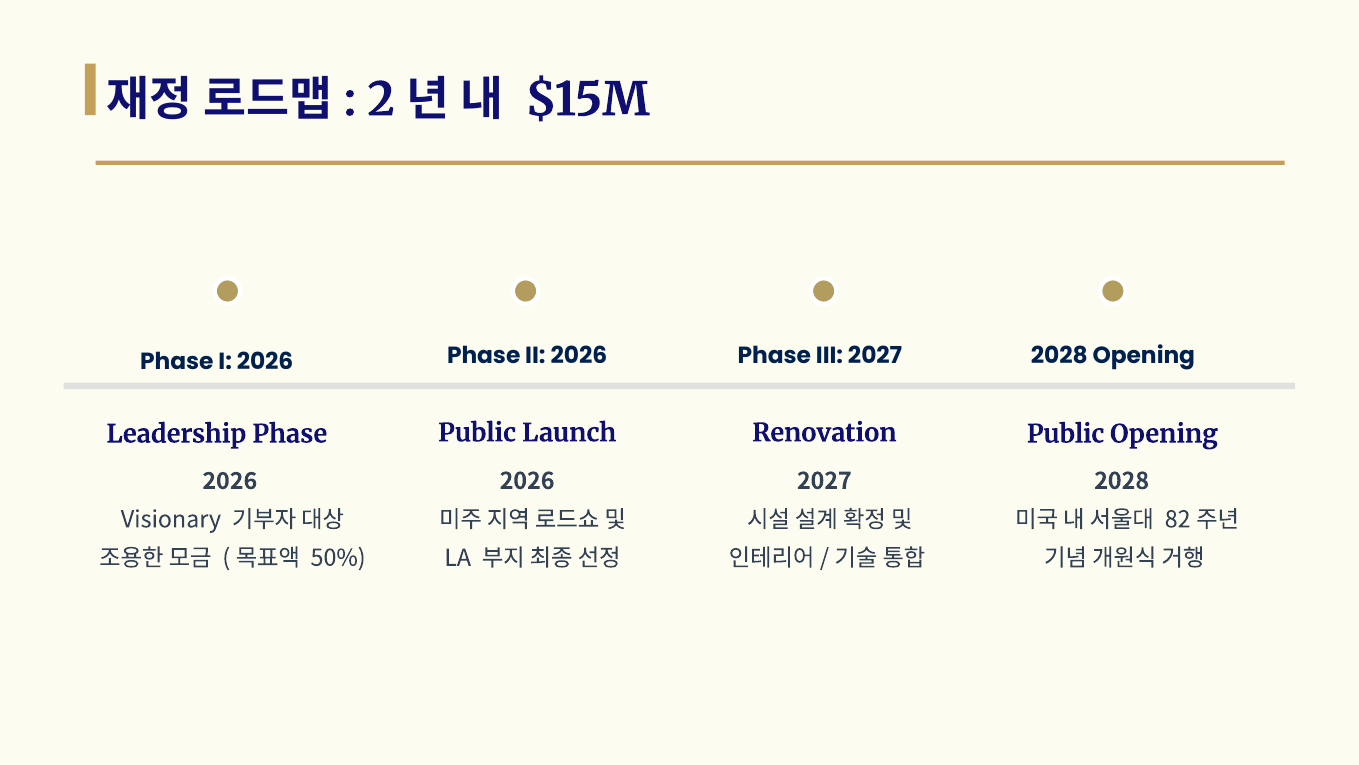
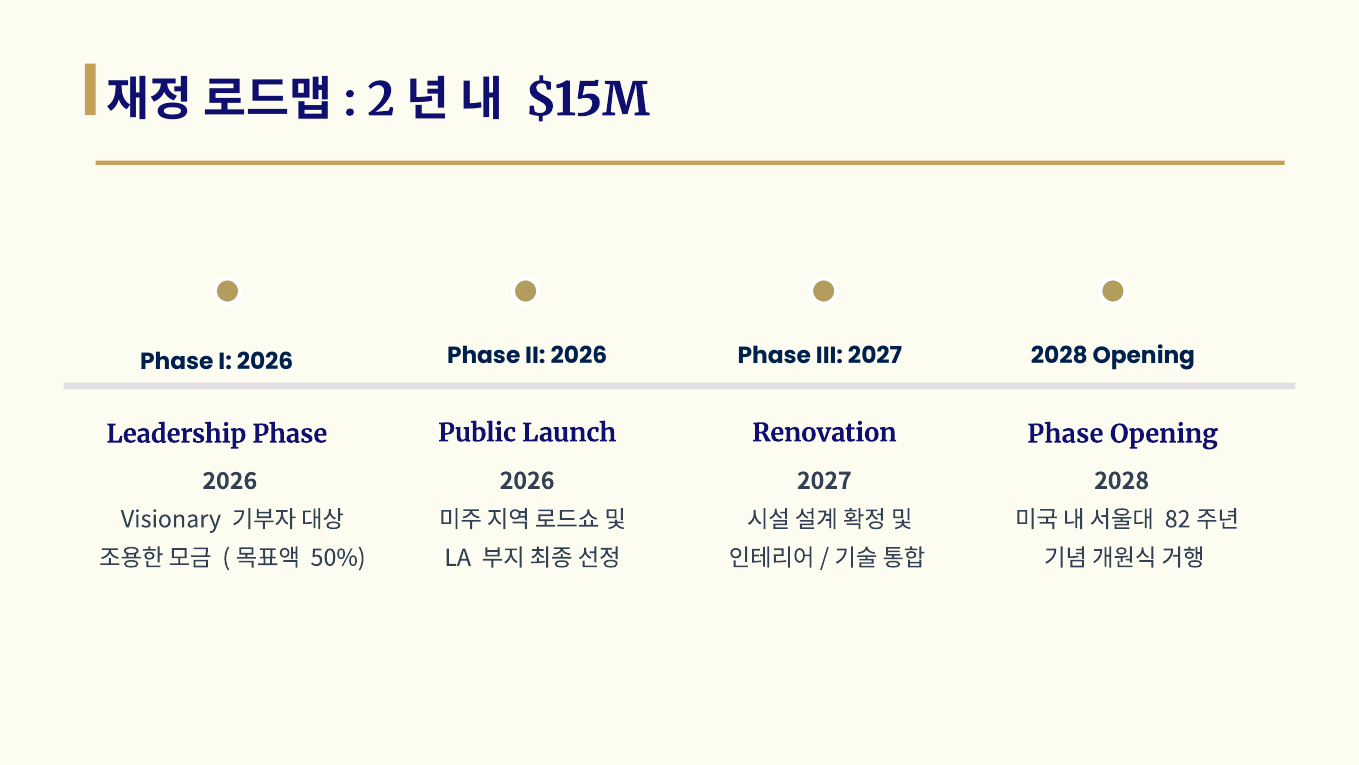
Public at (1066, 434): Public -> Phase
